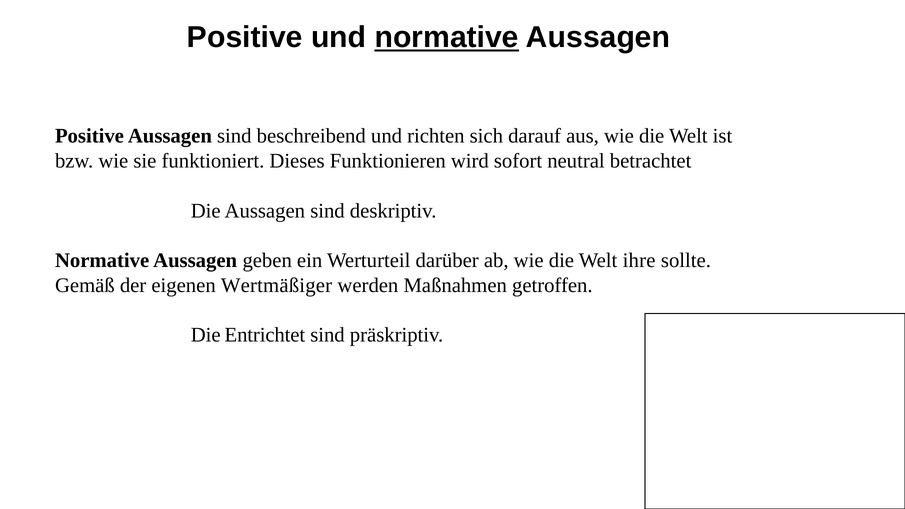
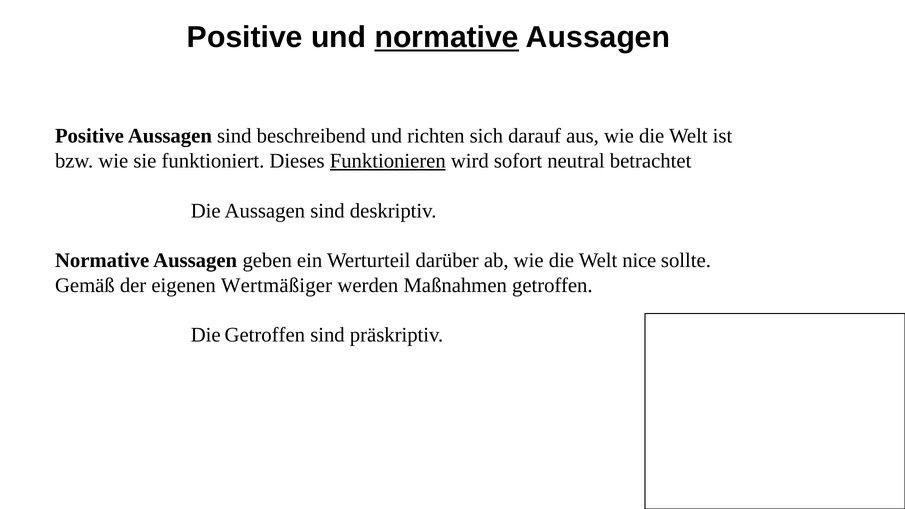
Funktionieren underline: none -> present
ihre: ihre -> nice
Die Entrichtet: Entrichtet -> Getroffen
